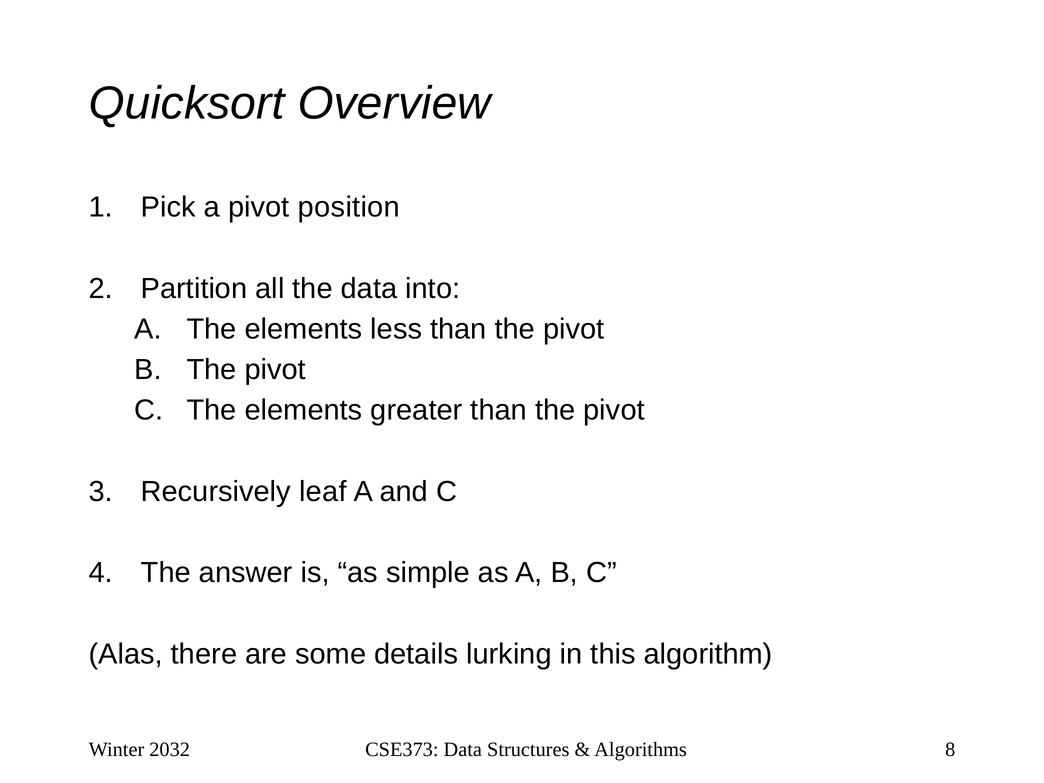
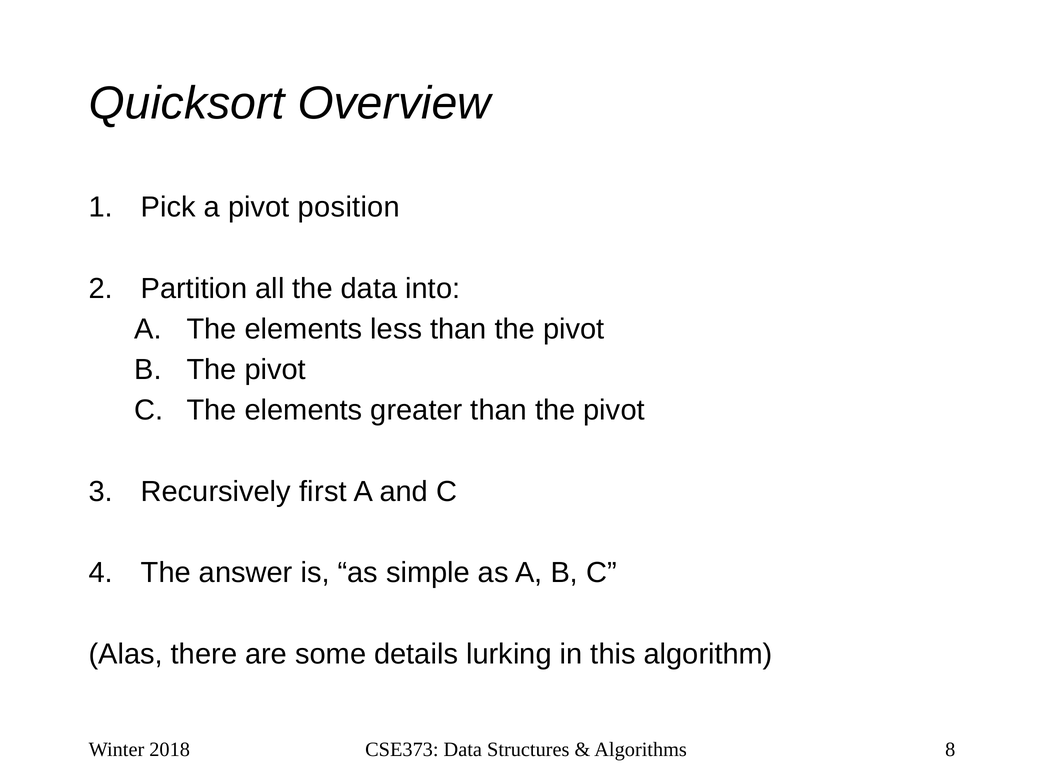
leaf: leaf -> first
2032: 2032 -> 2018
